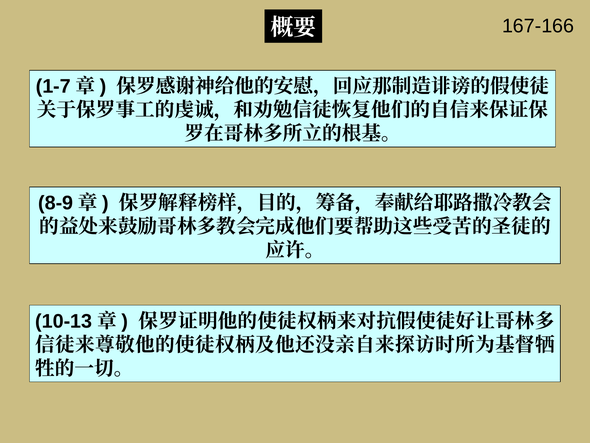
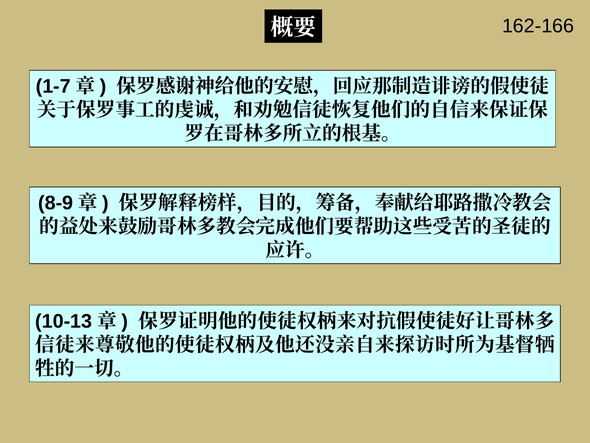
167-166: 167-166 -> 162-166
